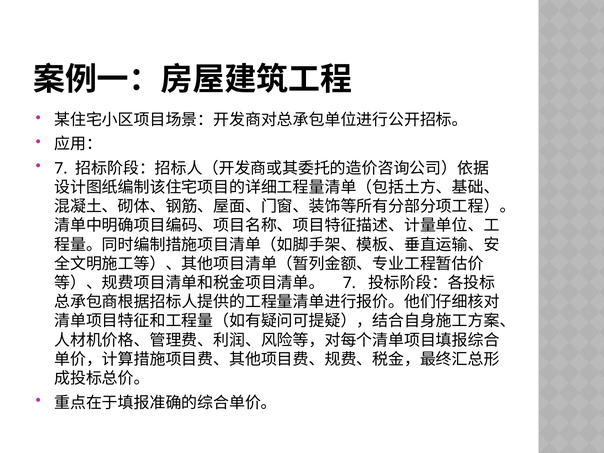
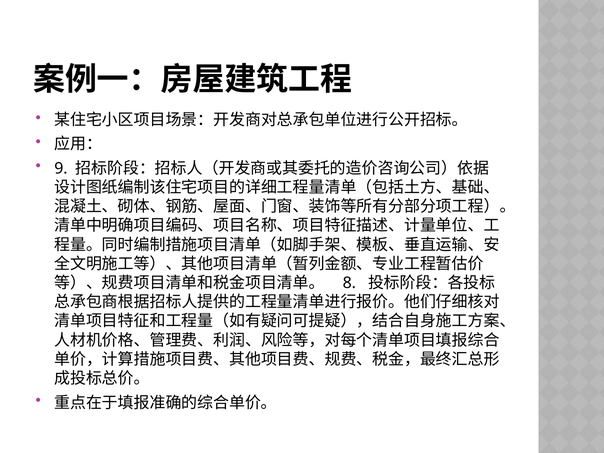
7 at (61, 168): 7 -> 9
7 at (349, 283): 7 -> 8
